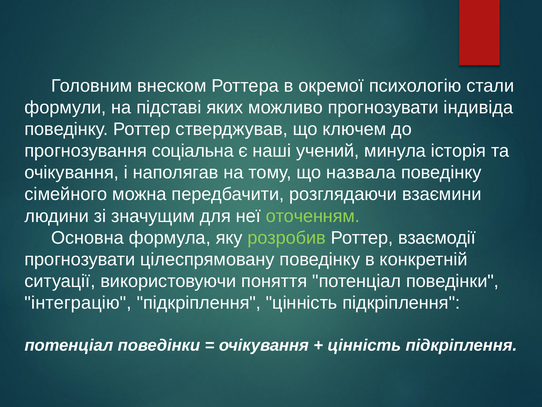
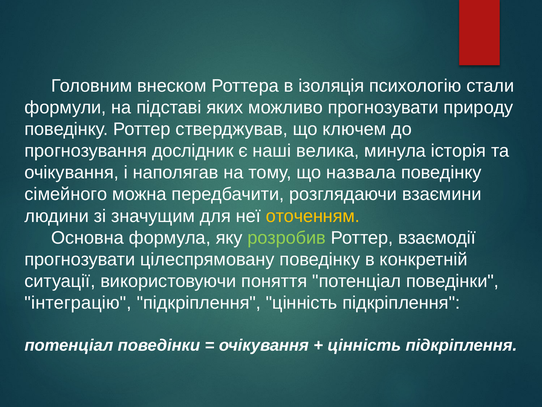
окремої: окремої -> ізоляція
індивіда: індивіда -> природу
соціальна: соціальна -> дослідник
учений: учений -> велика
оточенням colour: light green -> yellow
